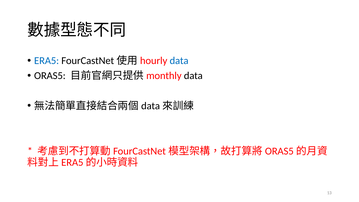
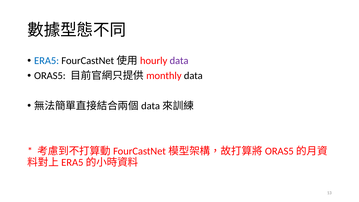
data at (179, 61) colour: blue -> purple
